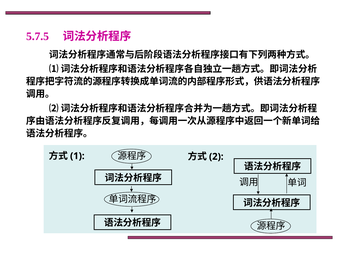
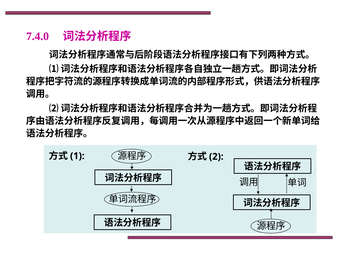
5.7.5: 5.7.5 -> 7.4.0
